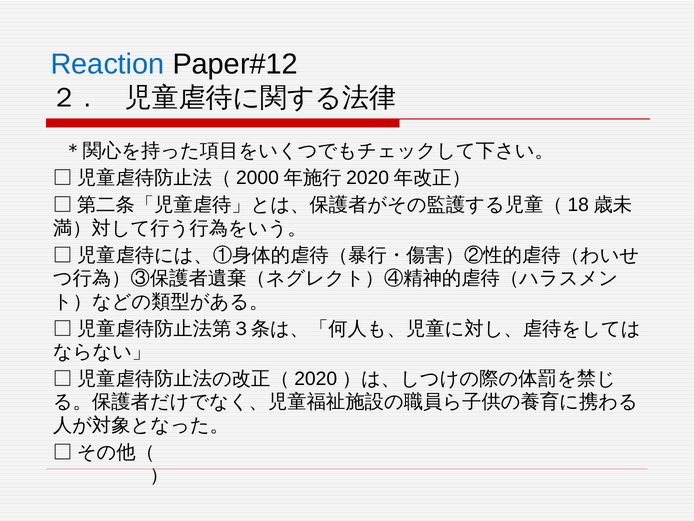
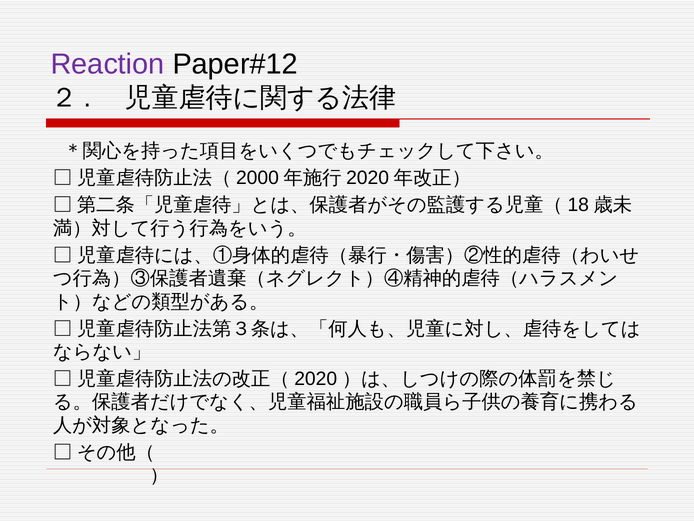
Reaction colour: blue -> purple
